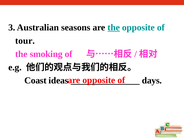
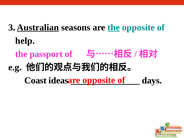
Australian underline: none -> present
tour: tour -> help
smoking: smoking -> passport
